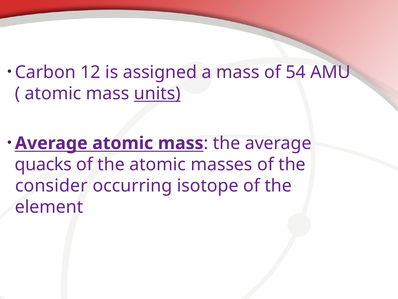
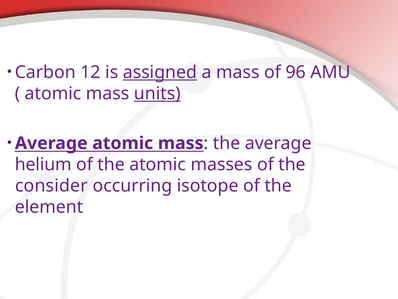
assigned underline: none -> present
54: 54 -> 96
quacks: quacks -> helium
